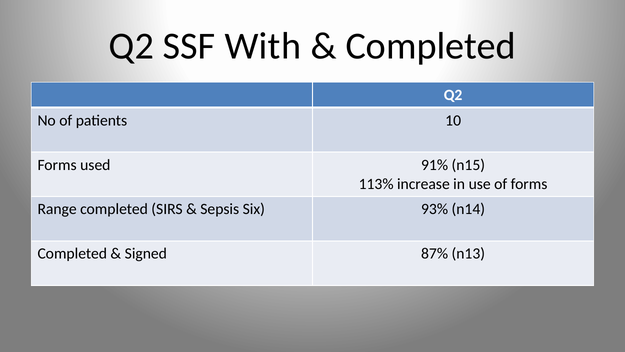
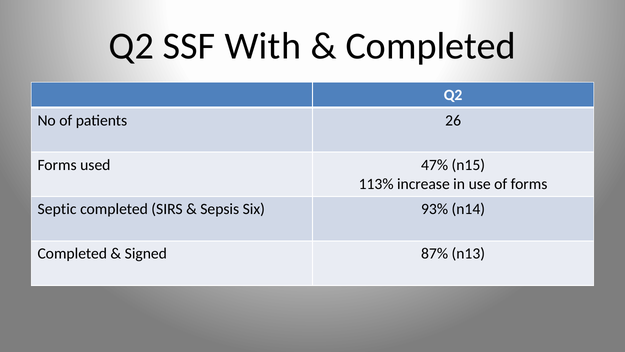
10: 10 -> 26
91%: 91% -> 47%
Range: Range -> Septic
